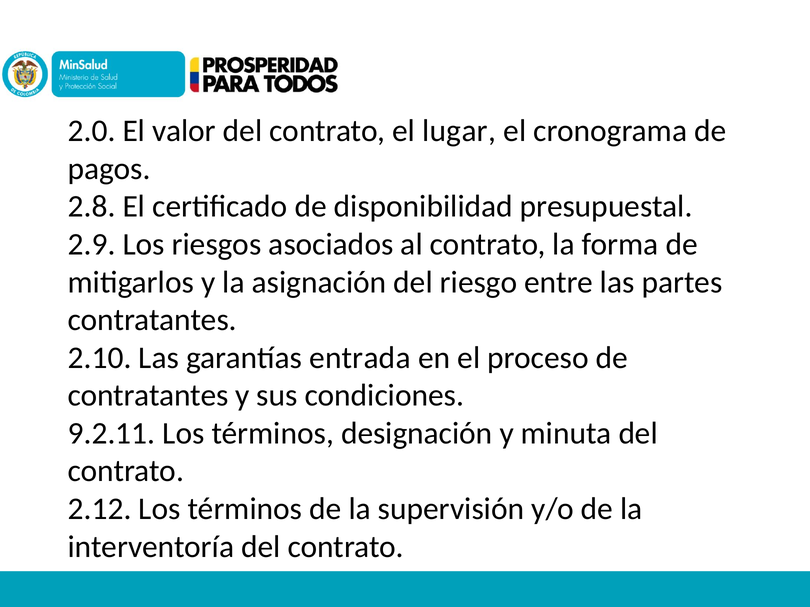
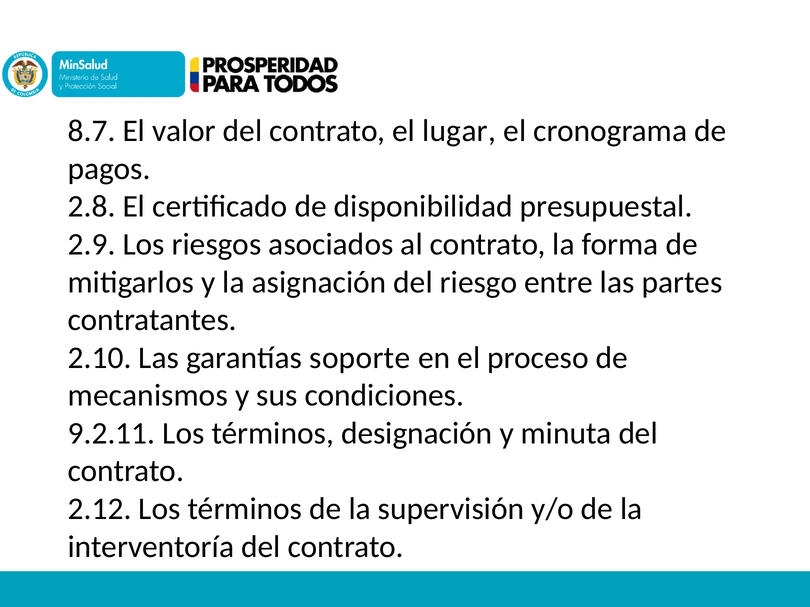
2.0: 2.0 -> 8.7
entrada: entrada -> soporte
contratantes at (148, 396): contratantes -> mecanismos
